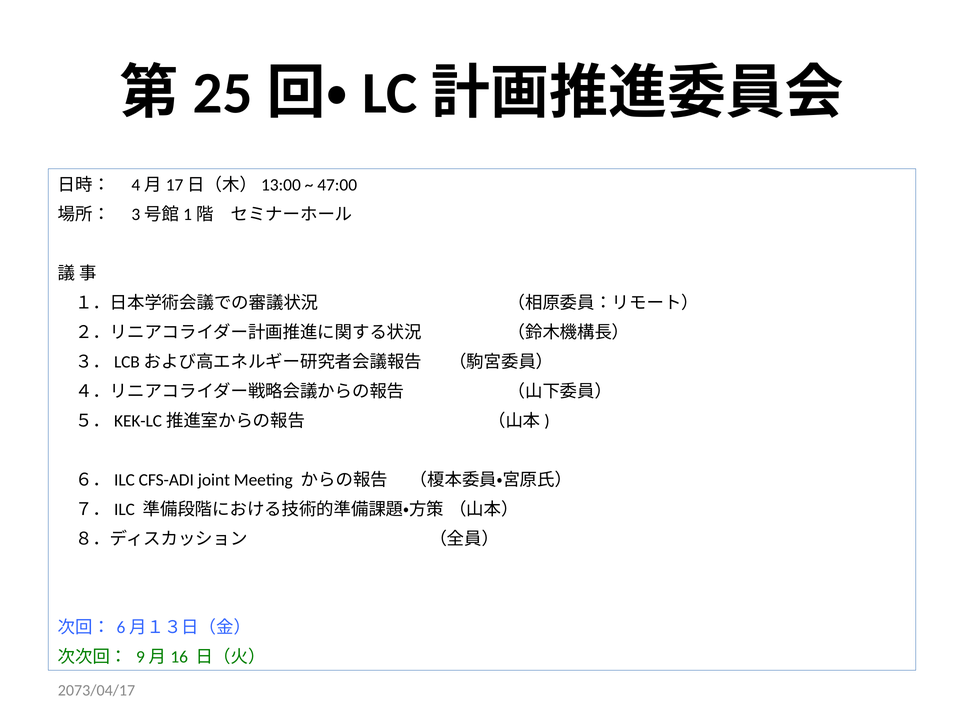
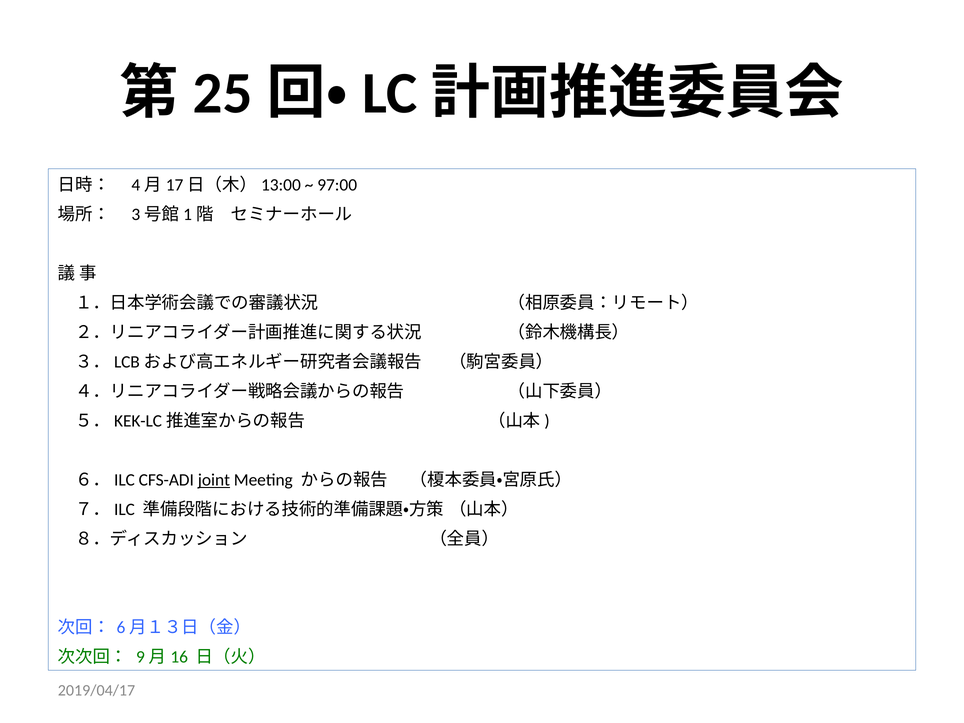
47:00: 47:00 -> 97:00
joint underline: none -> present
2073/04/17: 2073/04/17 -> 2019/04/17
